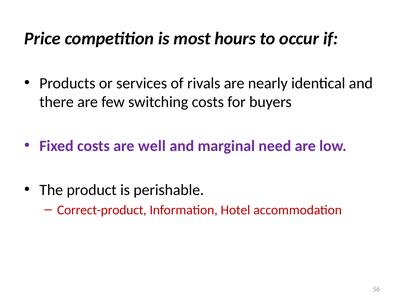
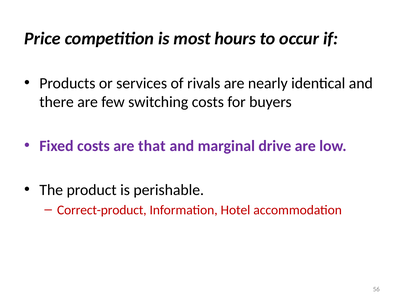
well: well -> that
need: need -> drive
